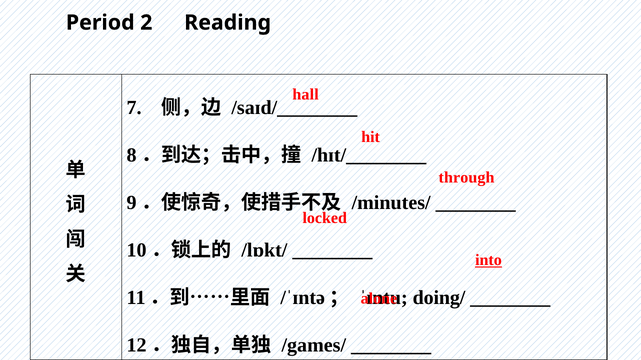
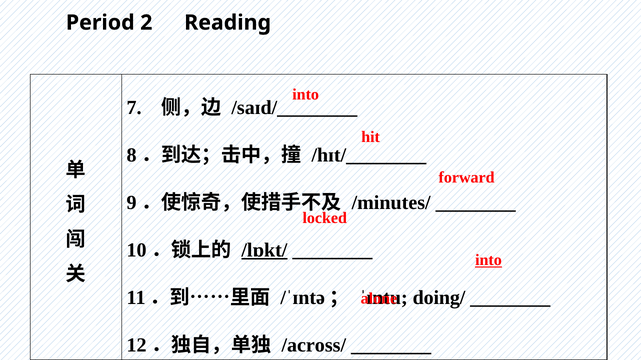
hall at (306, 95): hall -> into
through: through -> forward
/lɒkt/ underline: none -> present
/games/: /games/ -> /across/
